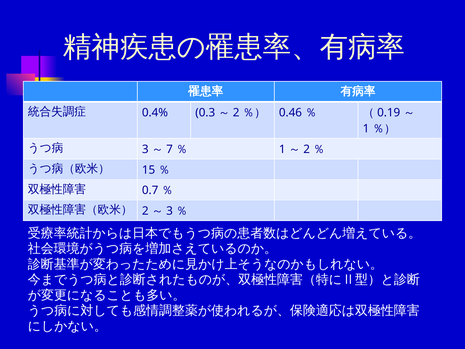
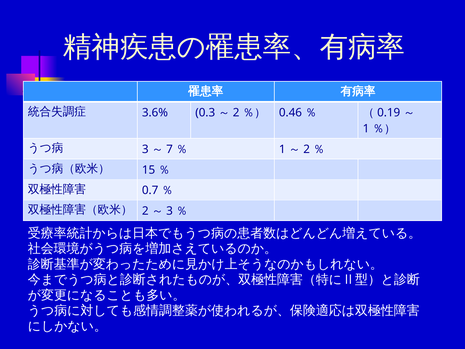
0.4%: 0.4% -> 3.6%
